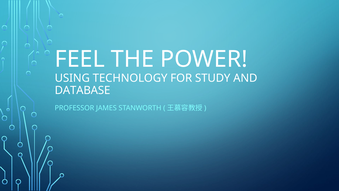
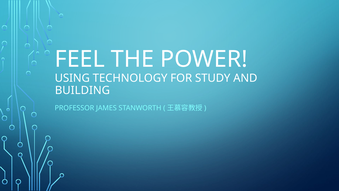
DATABASE: DATABASE -> BUILDING
